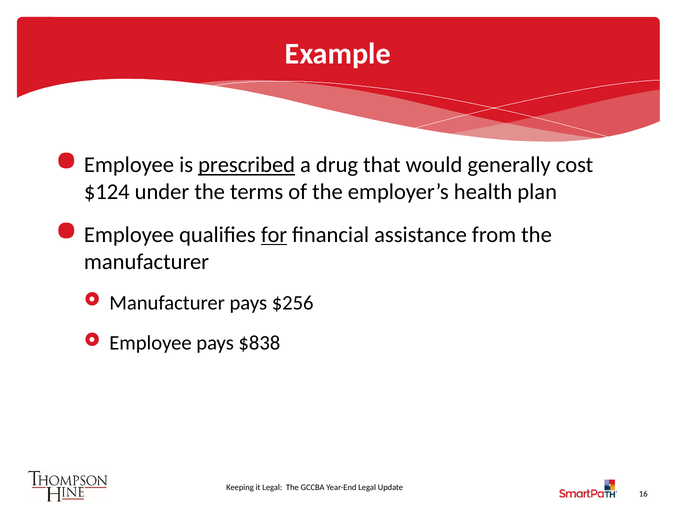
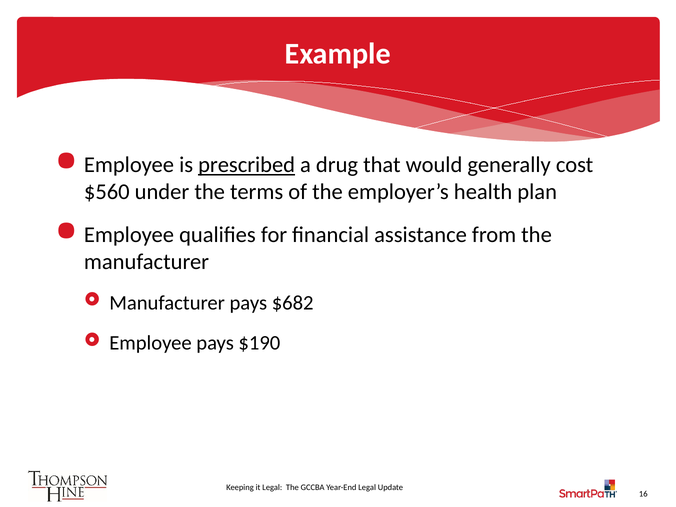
$124: $124 -> $560
for underline: present -> none
$256: $256 -> $682
$838: $838 -> $190
